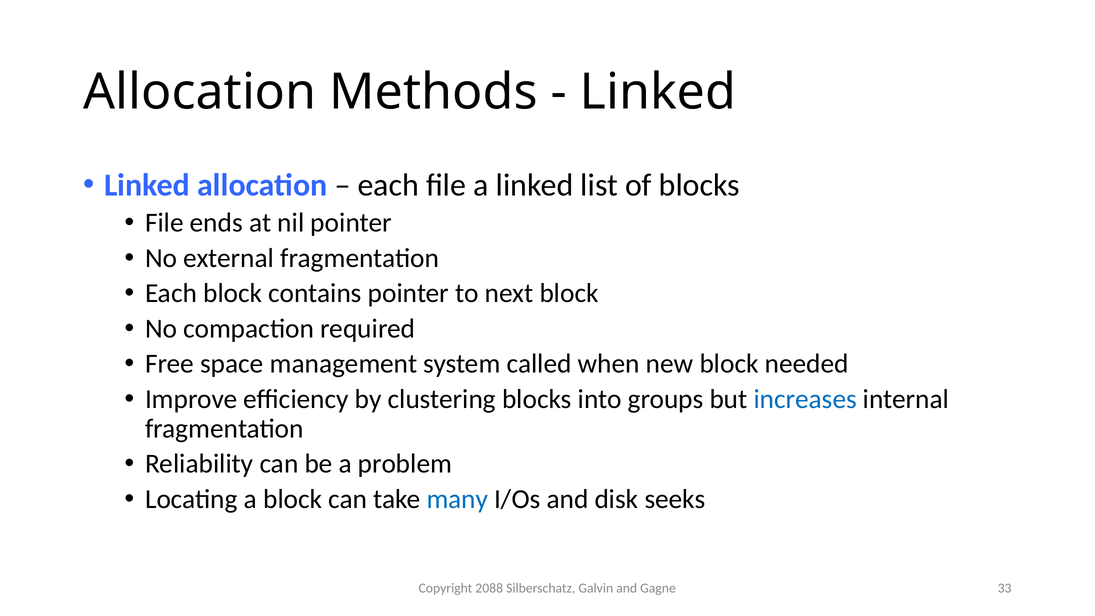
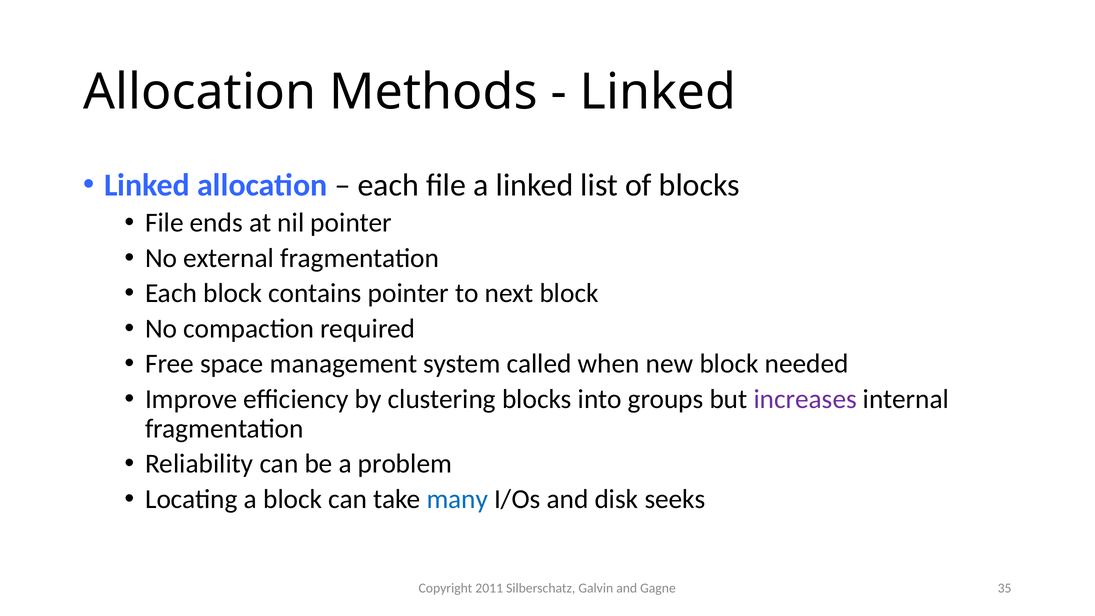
increases colour: blue -> purple
2088: 2088 -> 2011
33: 33 -> 35
